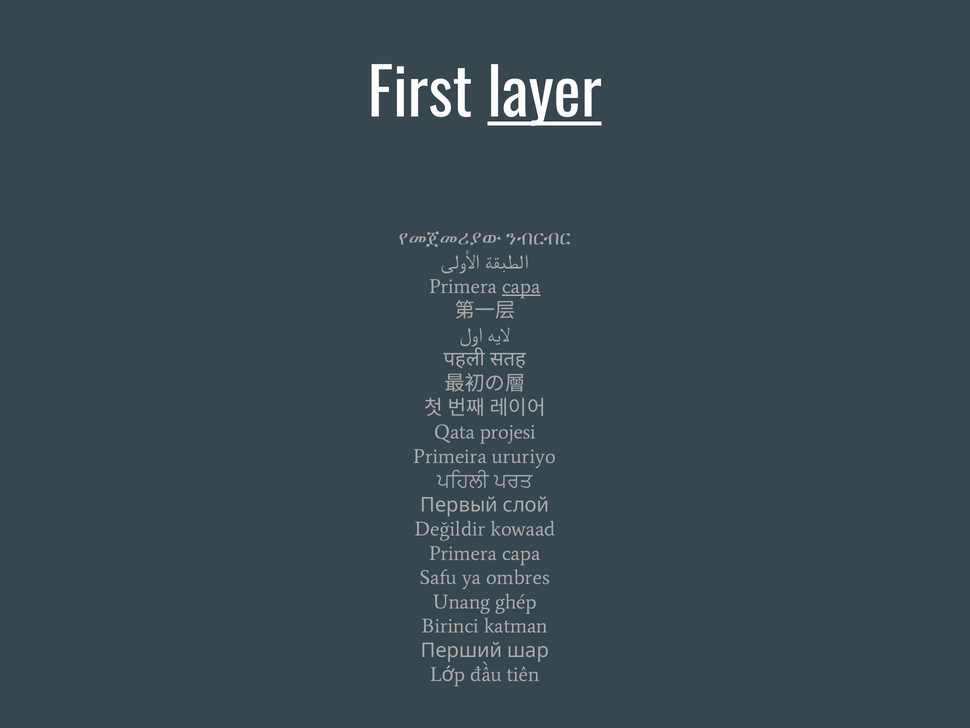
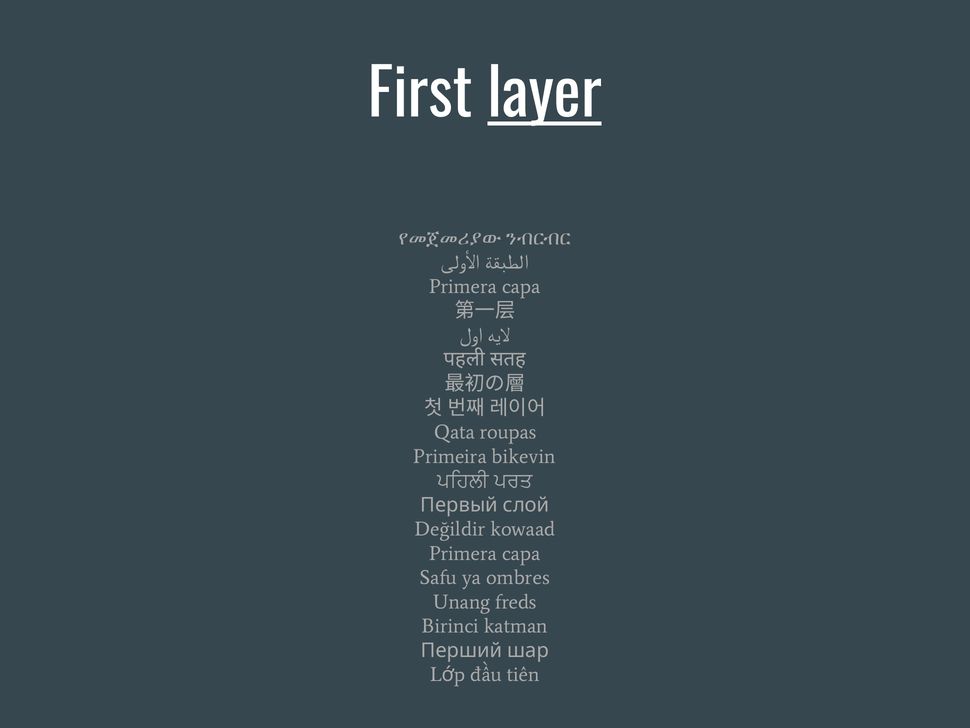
capa at (521, 286) underline: present -> none
projesi: projesi -> roupas
ururiyo: ururiyo -> bikevin
ghép: ghép -> freds
